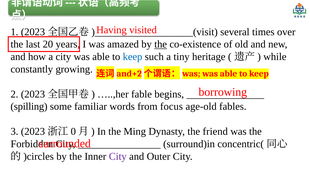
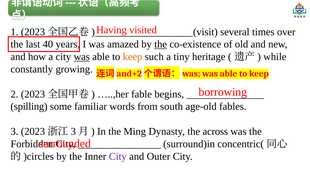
20: 20 -> 40
was at (82, 57) underline: none -> present
keep at (133, 57) colour: blue -> orange
focus: focus -> south
0 at (73, 131): 0 -> 3
friend: friend -> across
